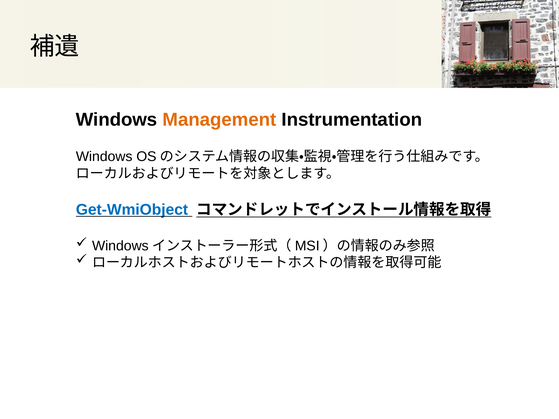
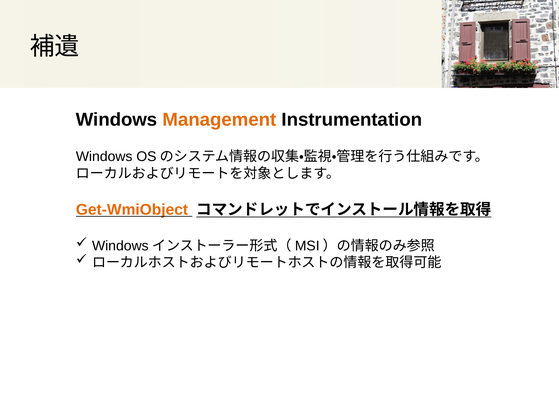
Get-WmiObject colour: blue -> orange
